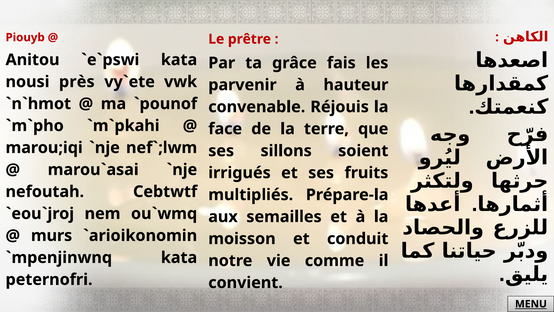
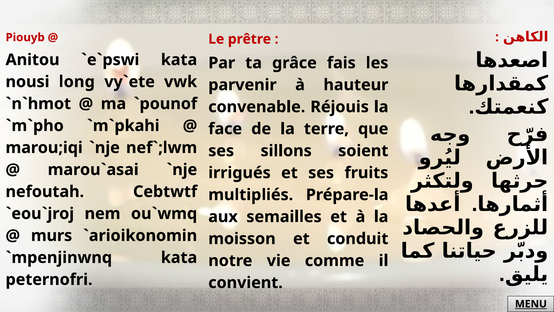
près: près -> long
